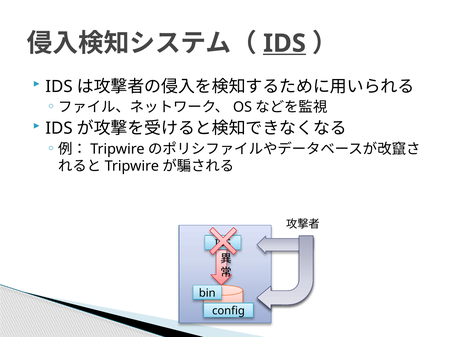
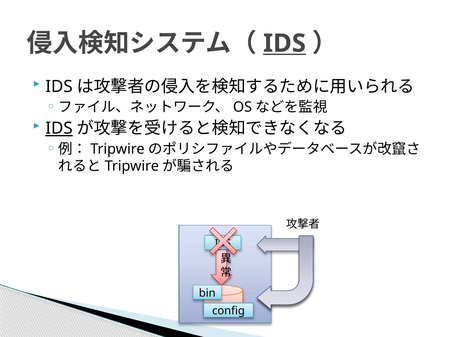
IDS at (59, 129) underline: none -> present
